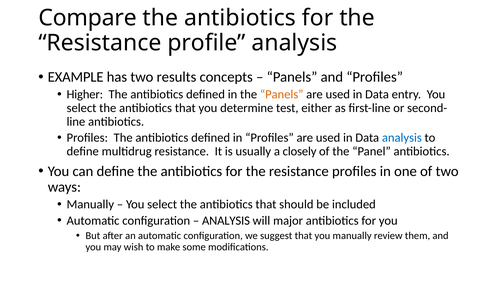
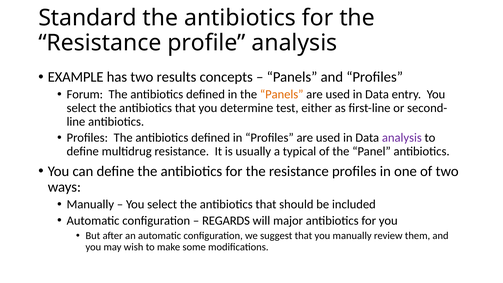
Compare: Compare -> Standard
Higher: Higher -> Forum
analysis at (402, 138) colour: blue -> purple
closely: closely -> typical
ANALYSIS at (226, 221): ANALYSIS -> REGARDS
